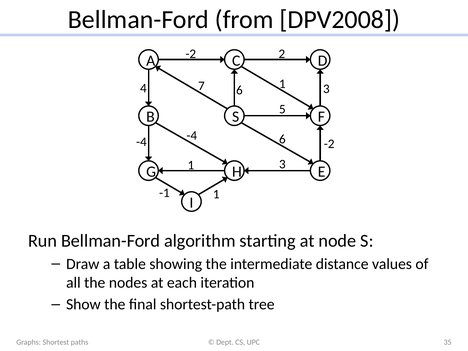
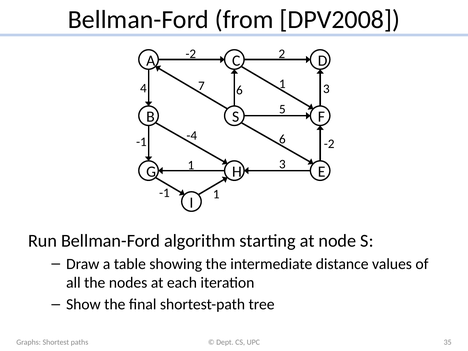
-4 at (141, 142): -4 -> -1
